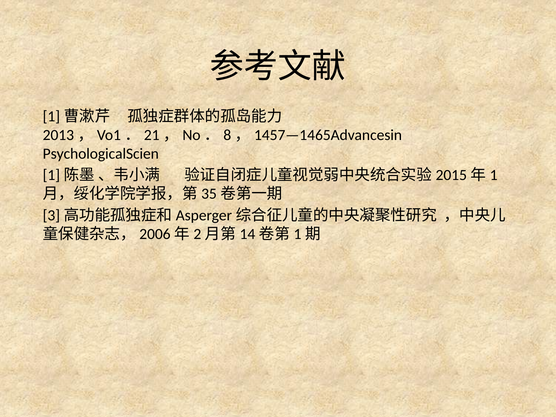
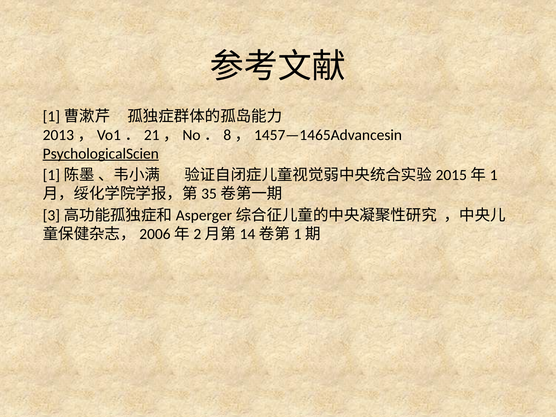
PsychologicalScien underline: none -> present
